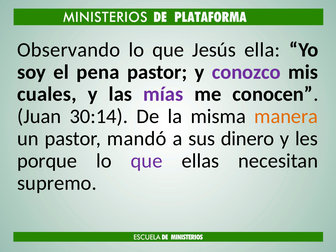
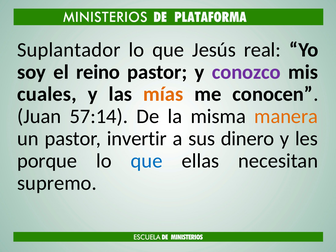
Observando: Observando -> Suplantador
ella: ella -> real
pena: pena -> reino
mías colour: purple -> orange
30:14: 30:14 -> 57:14
mandó: mandó -> invertir
que at (147, 161) colour: purple -> blue
